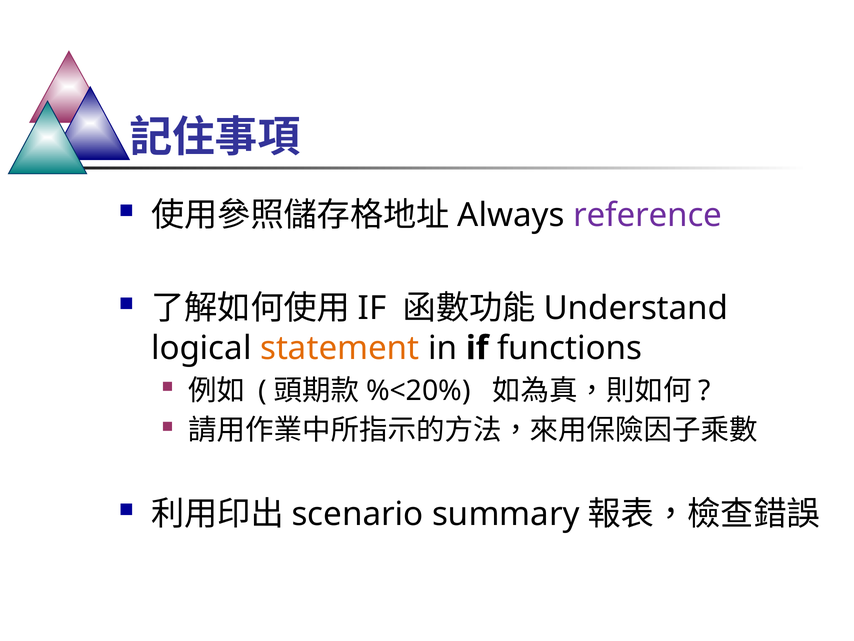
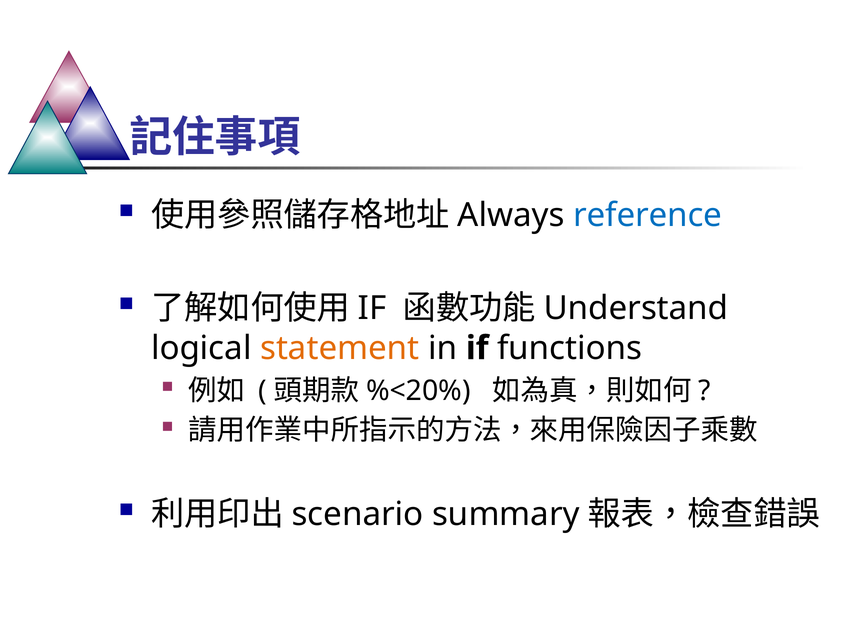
reference colour: purple -> blue
